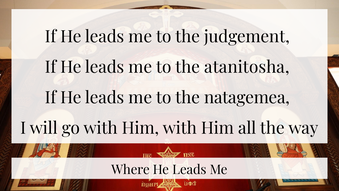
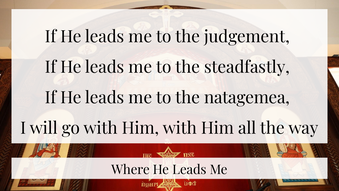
atanitosha: atanitosha -> steadfastly
